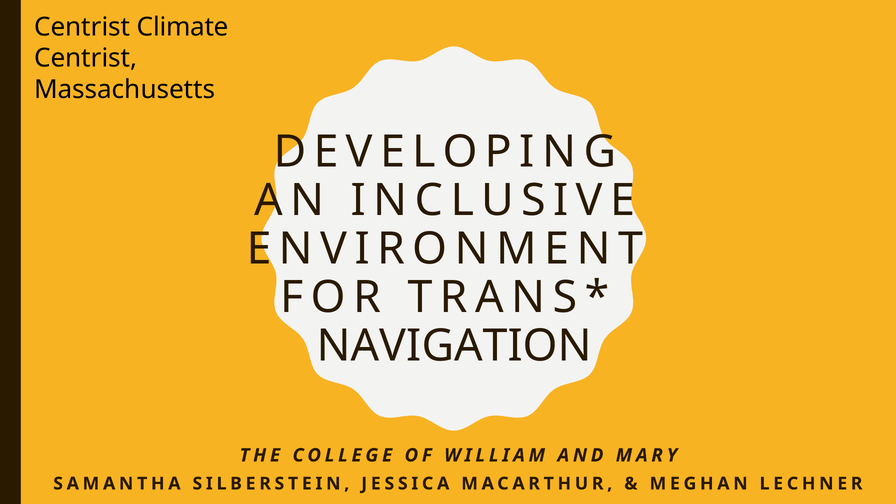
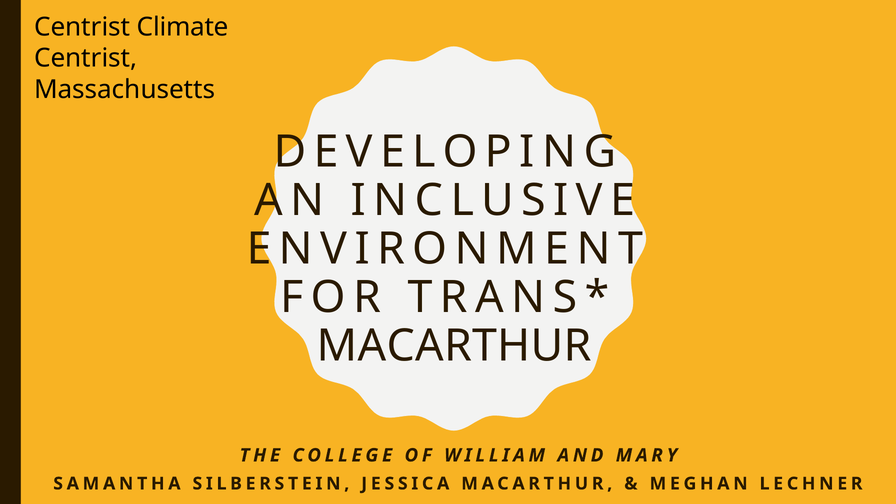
NAVIGATION at (454, 346): NAVIGATION -> MACARTHUR
